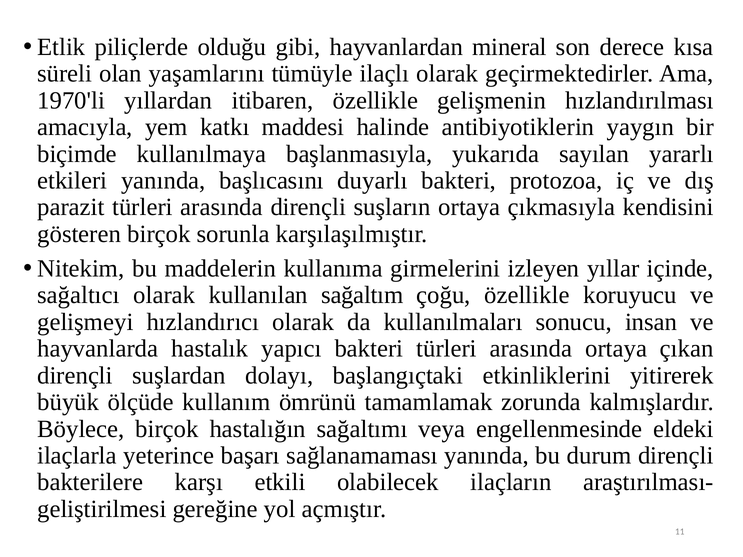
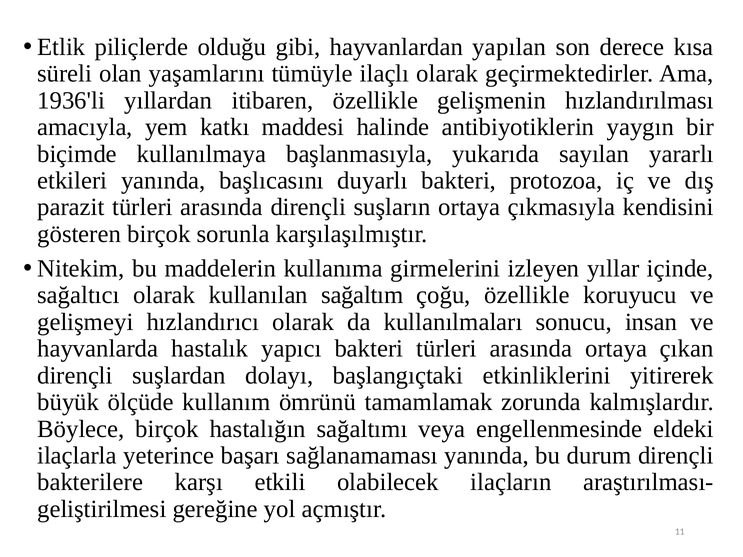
mineral: mineral -> yapılan
1970'li: 1970'li -> 1936'li
